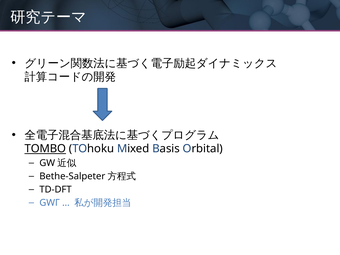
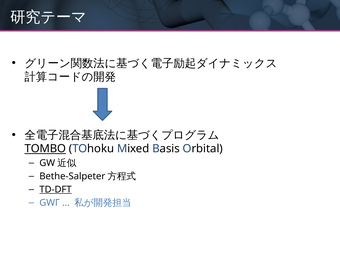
TD-DFT underline: none -> present
